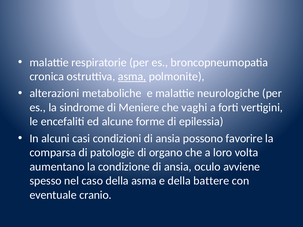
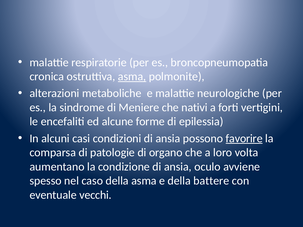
vaghi: vaghi -> nativi
favorire underline: none -> present
cranio: cranio -> vecchi
